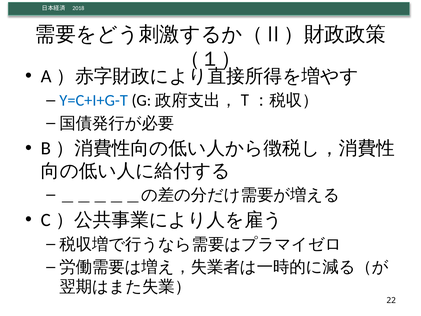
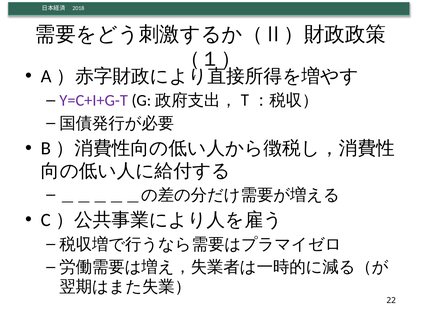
Y=C+I+G-T colour: blue -> purple
